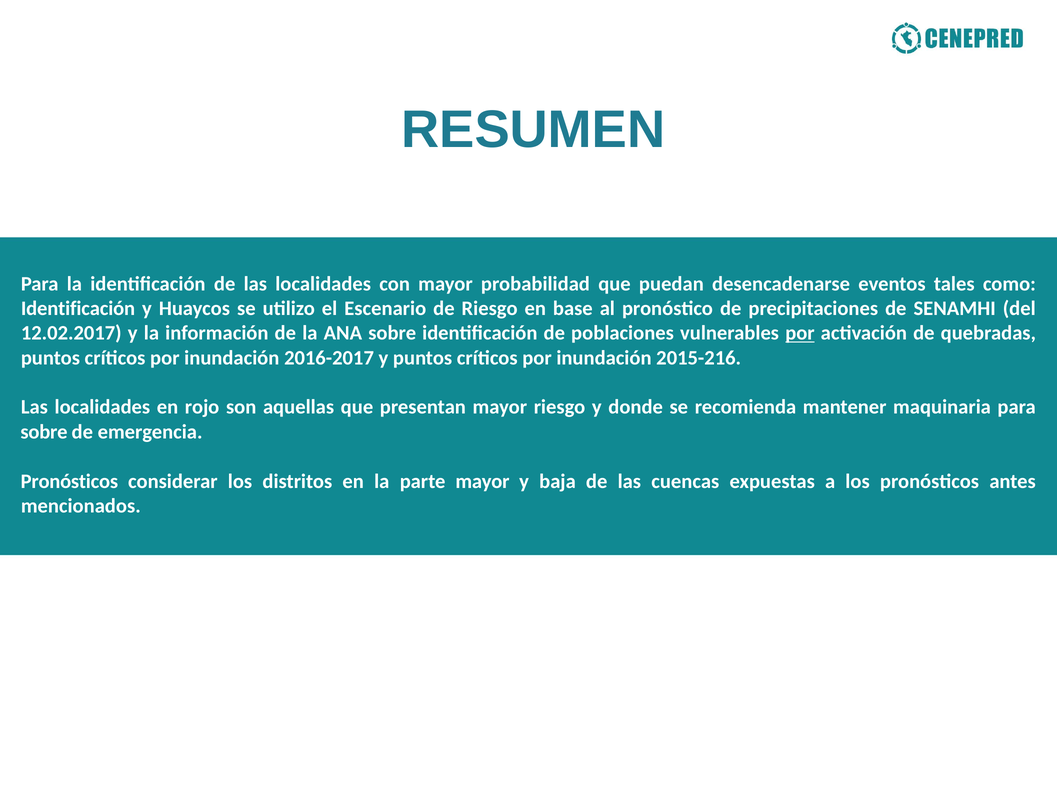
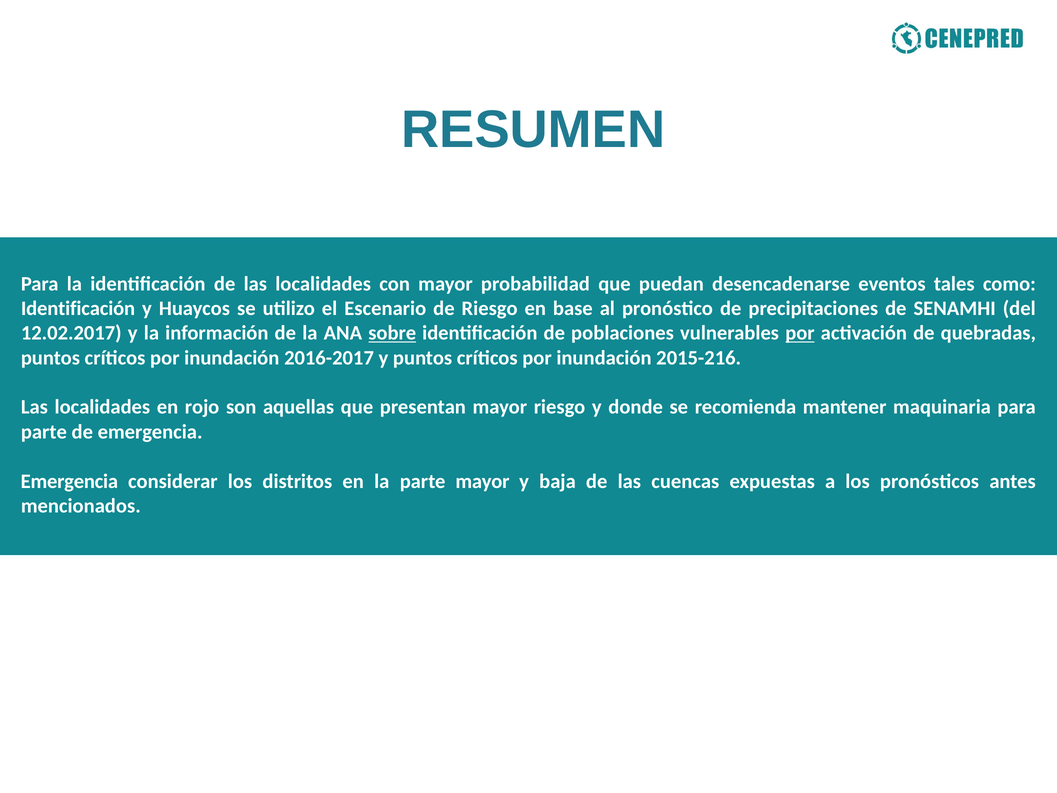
sobre at (392, 333) underline: none -> present
sobre at (44, 432): sobre -> parte
Pronósticos at (69, 481): Pronósticos -> Emergencia
